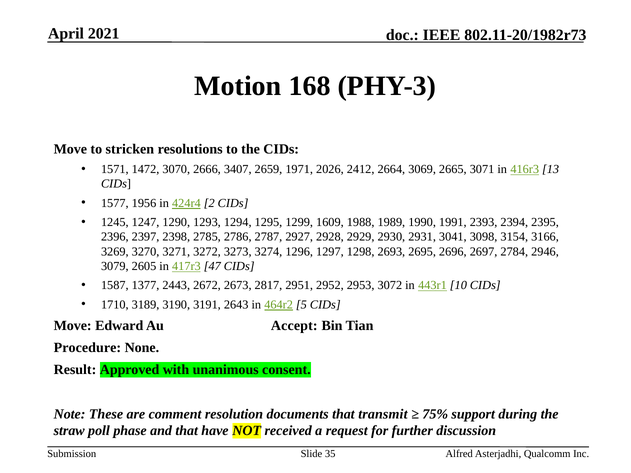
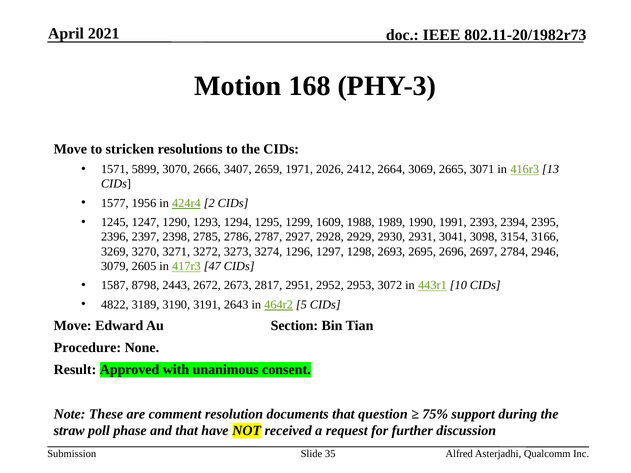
1472: 1472 -> 5899
1377: 1377 -> 8798
1710: 1710 -> 4822
Accept: Accept -> Section
transmit: transmit -> question
